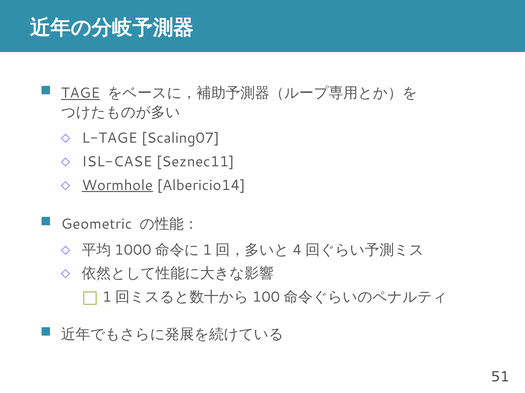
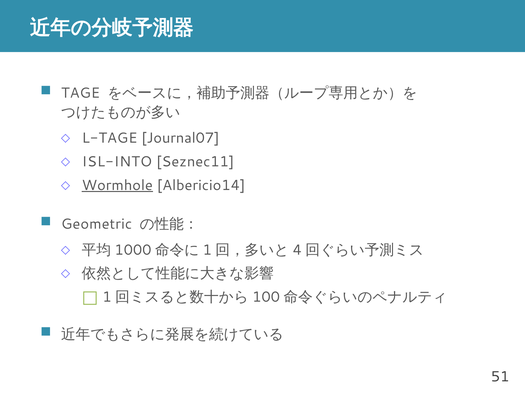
TAGE underline: present -> none
Scaling07: Scaling07 -> Journal07
ISL-CASE: ISL-CASE -> ISL-INTO
